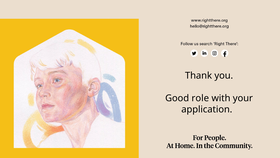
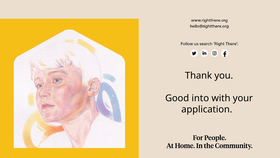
role: role -> into
